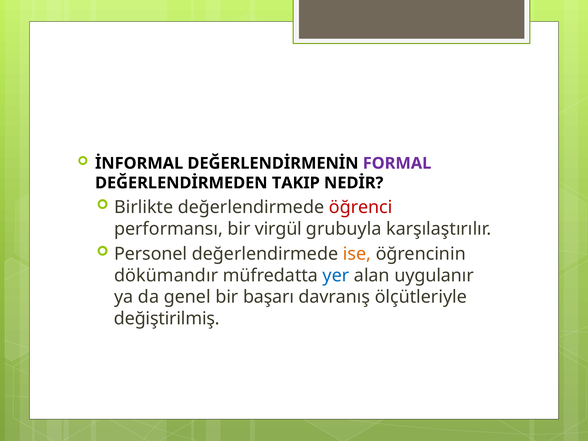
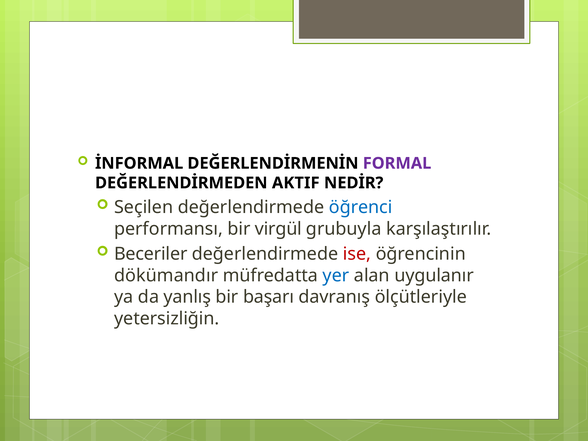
TAKIP: TAKIP -> AKTIF
Birlikte: Birlikte -> Seçilen
öğrenci colour: red -> blue
Personel: Personel -> Beceriler
ise colour: orange -> red
genel: genel -> yanlış
değiştirilmiş: değiştirilmiş -> yetersizliğin
